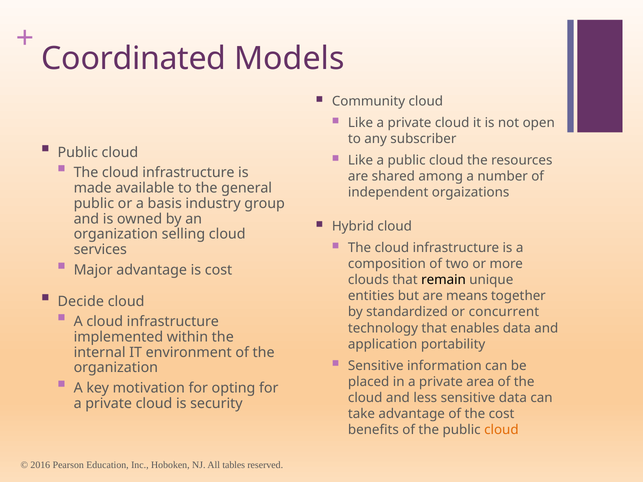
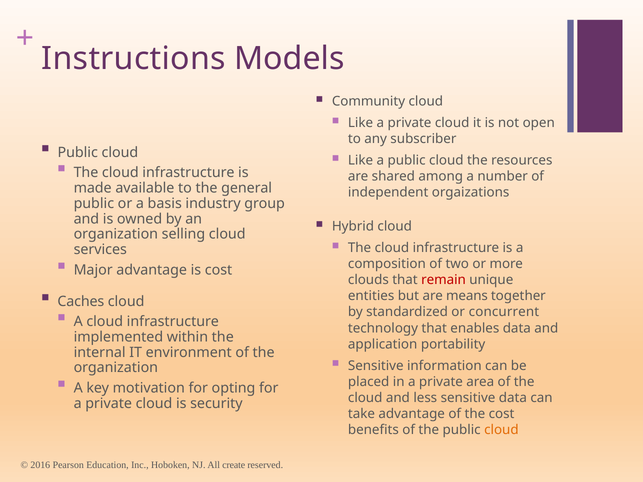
Coordinated: Coordinated -> Instructions
remain colour: black -> red
Decide: Decide -> Caches
tables: tables -> create
